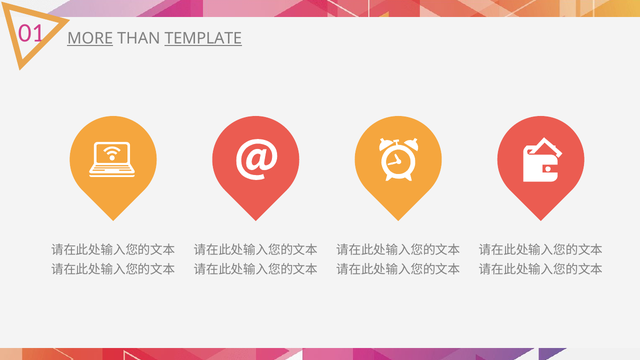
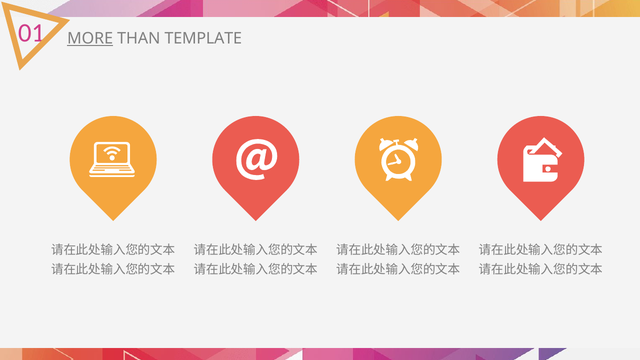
TEMPLATE underline: present -> none
